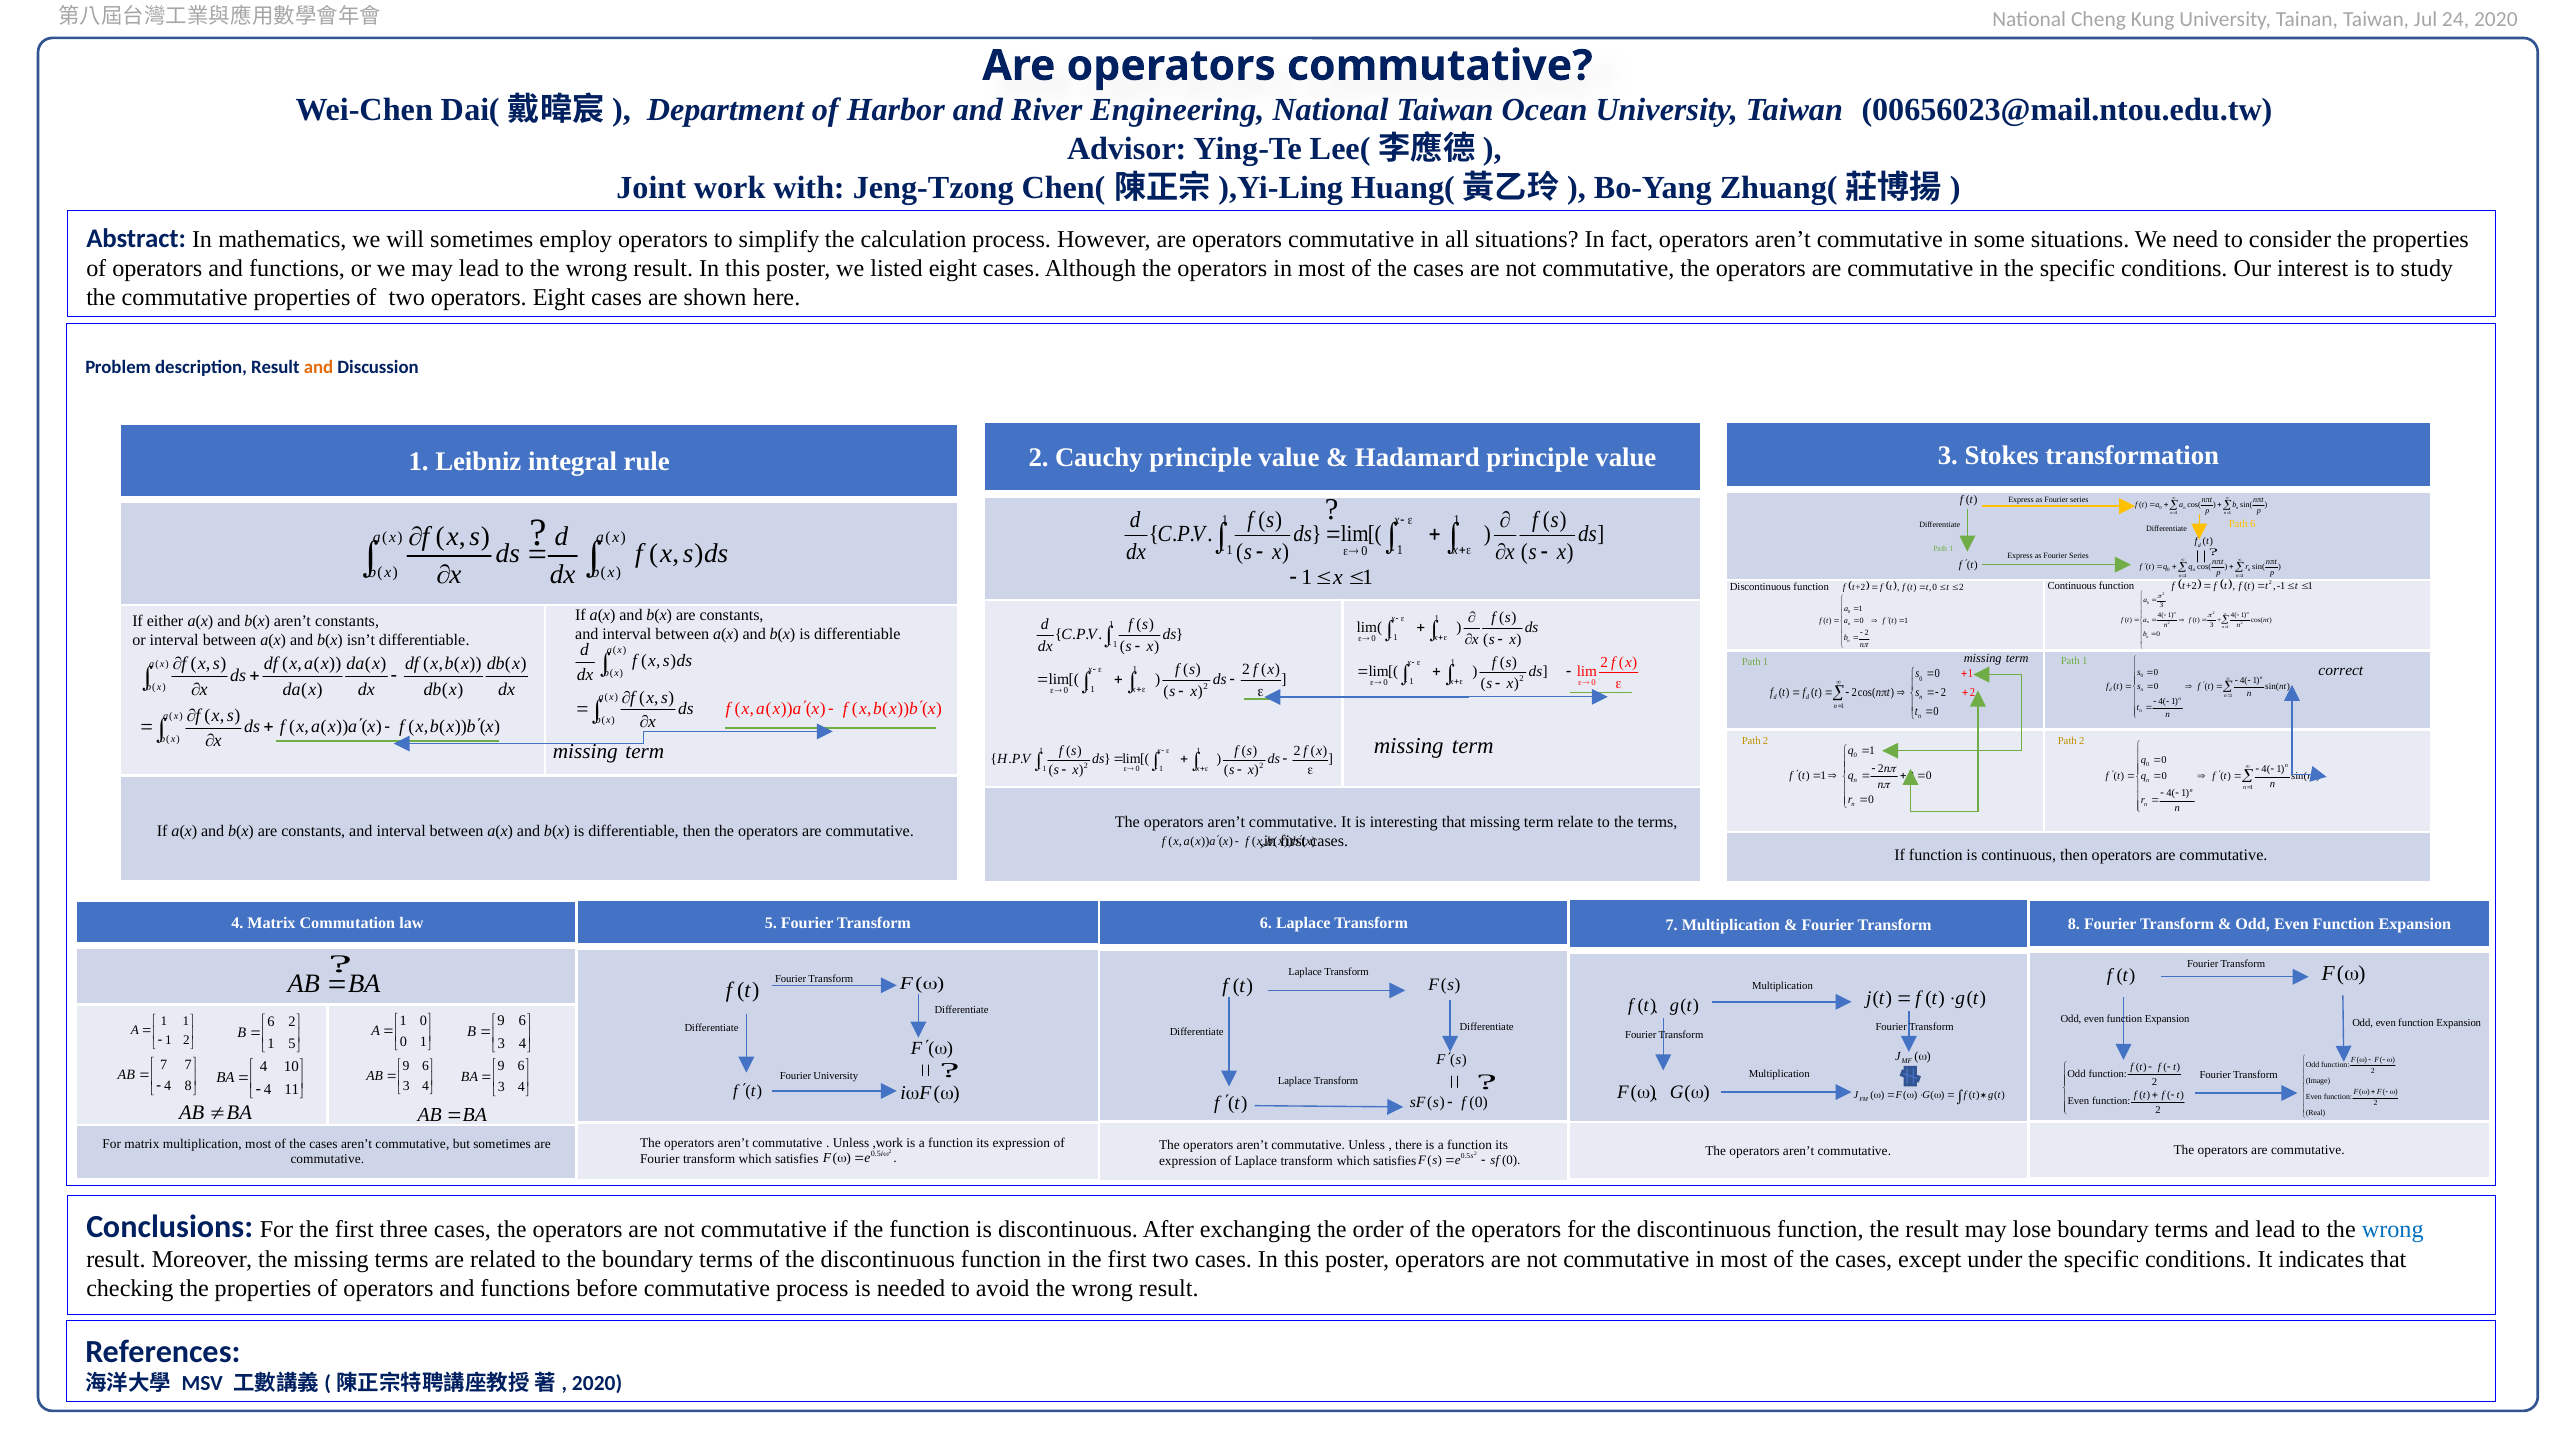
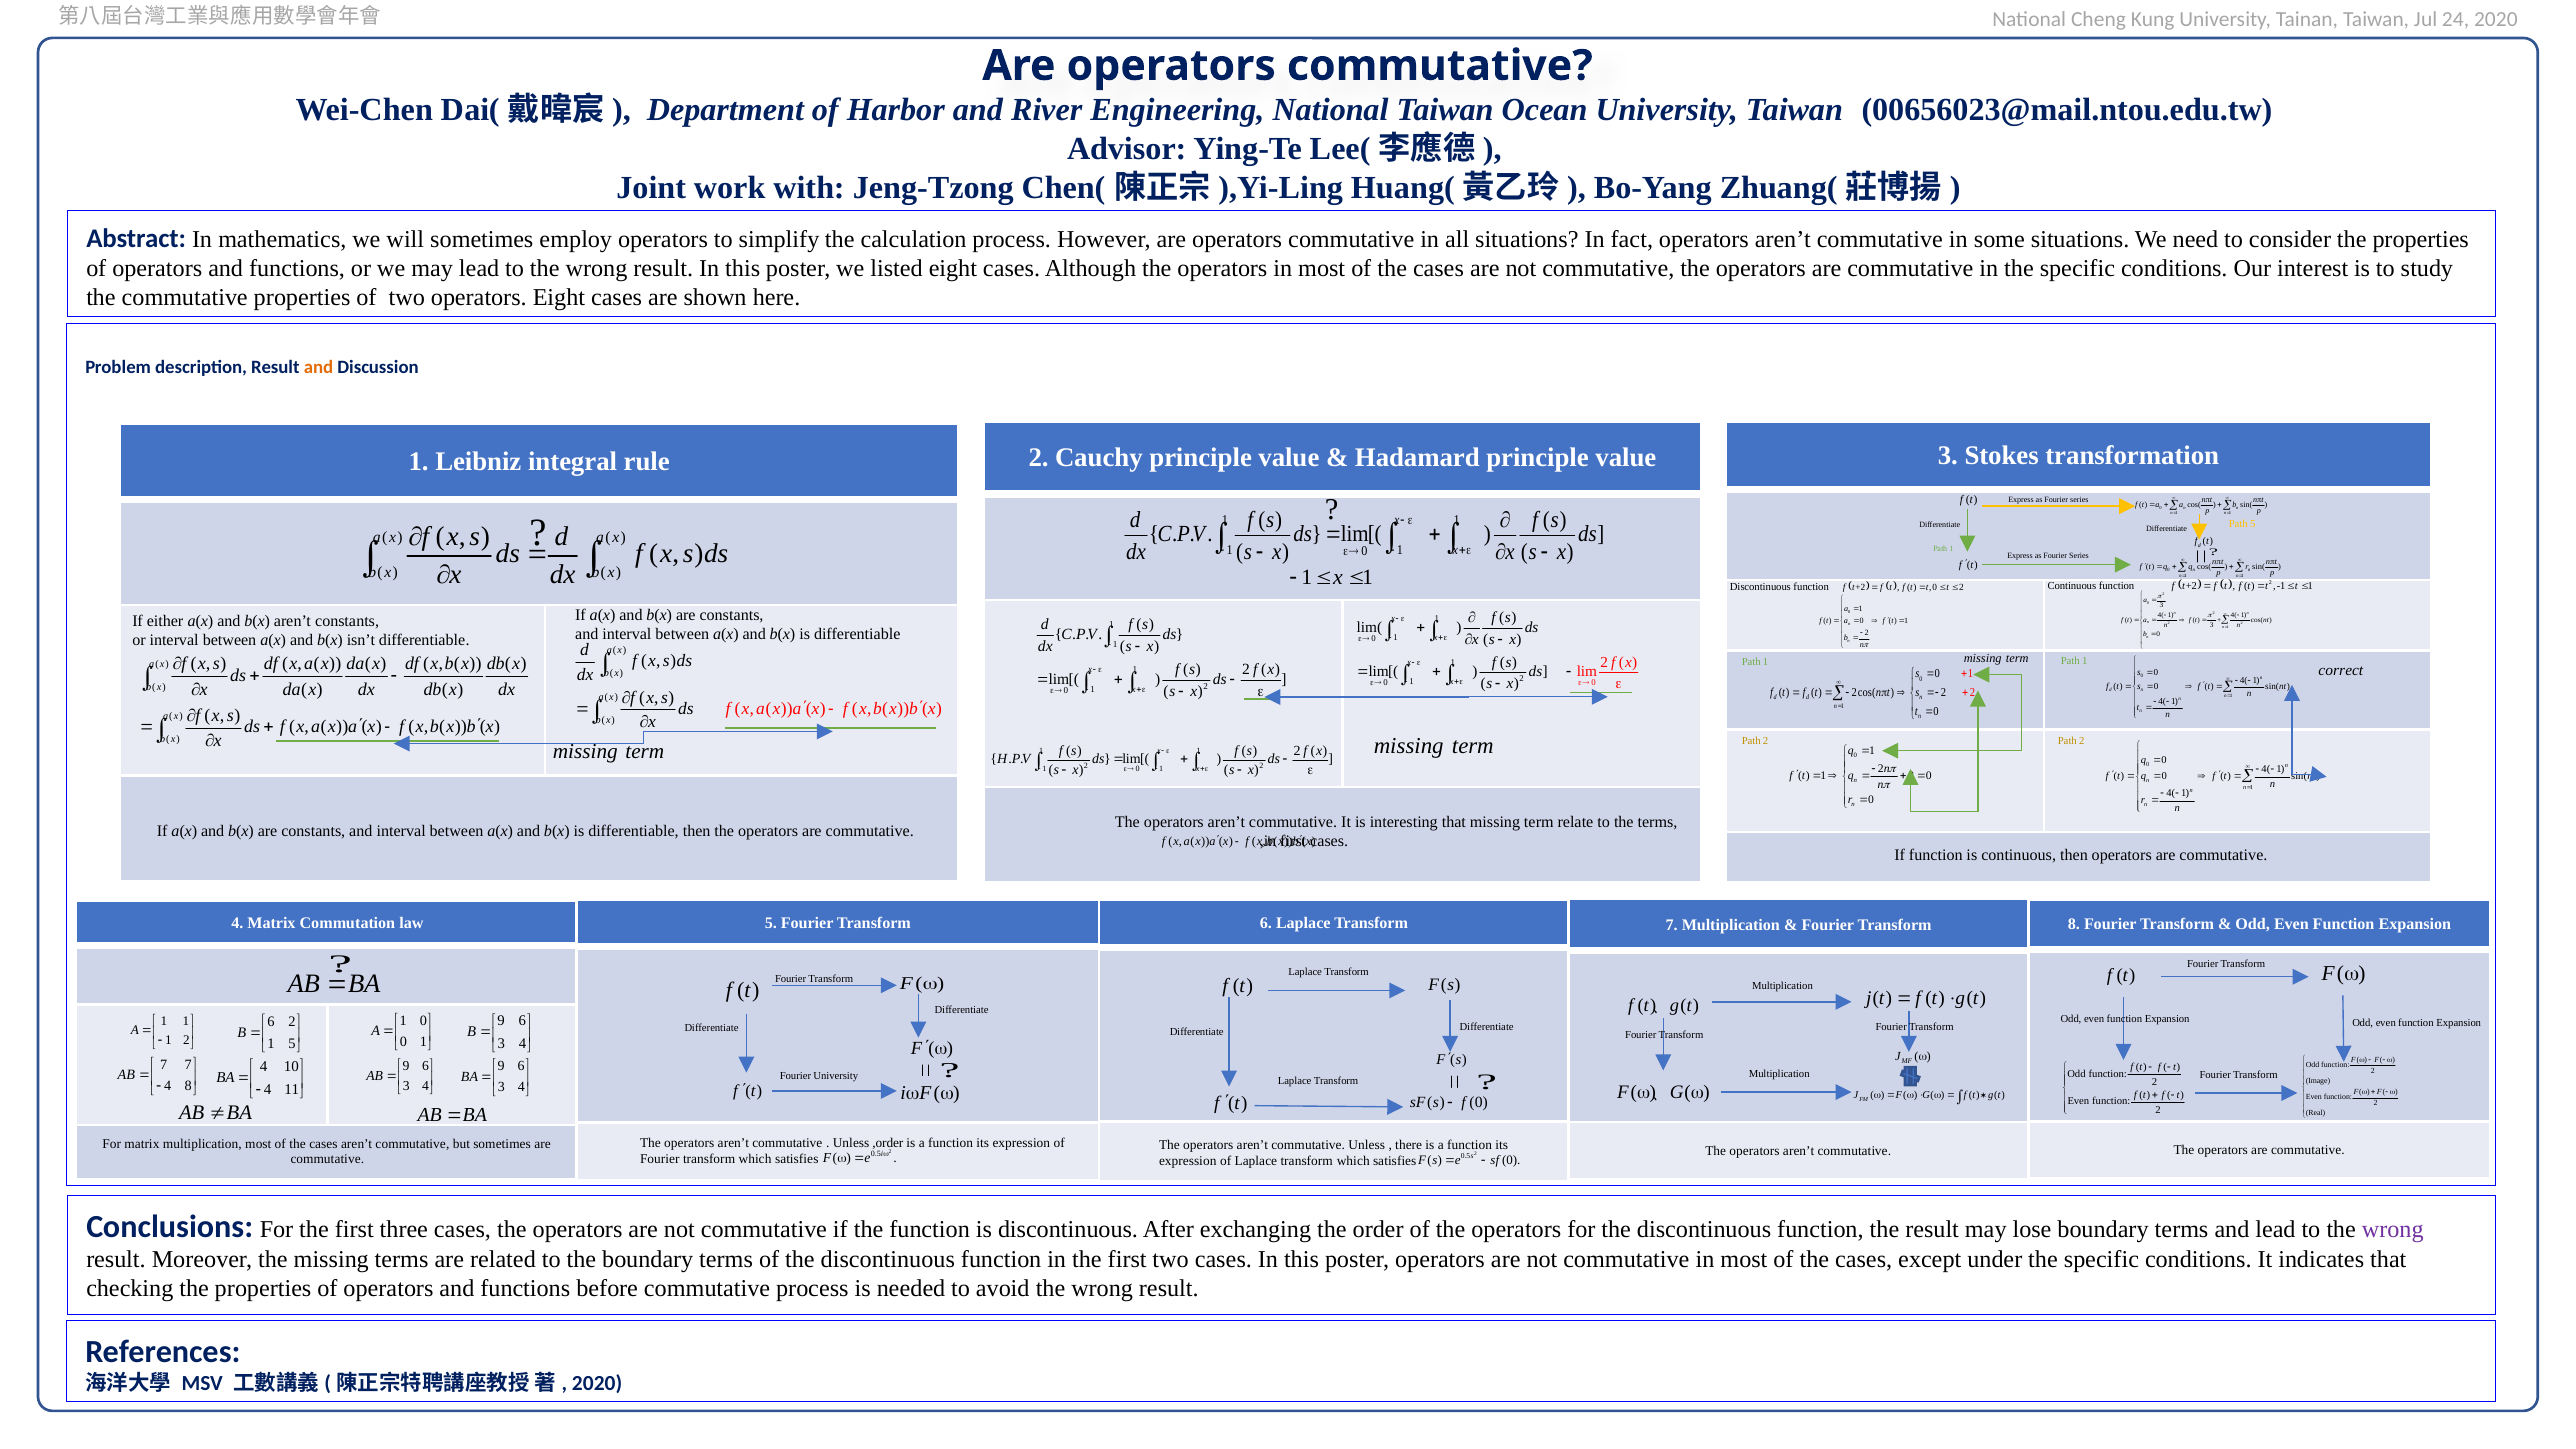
Path 6: 6 -> 5
,work: ,work -> ,order
wrong at (2393, 1229) colour: blue -> purple
